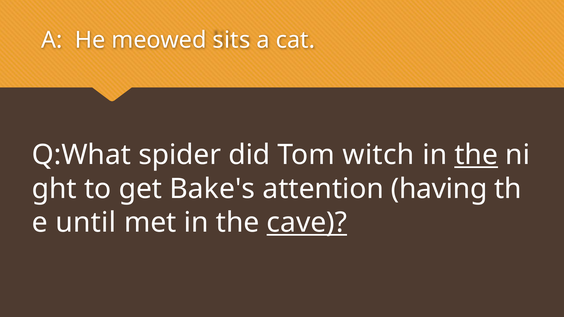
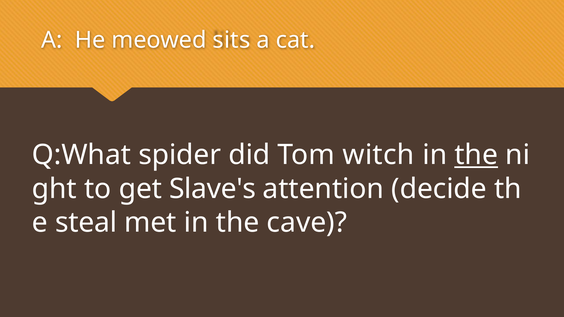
Bake's: Bake's -> Slave's
having: having -> decide
until: until -> steal
cave underline: present -> none
